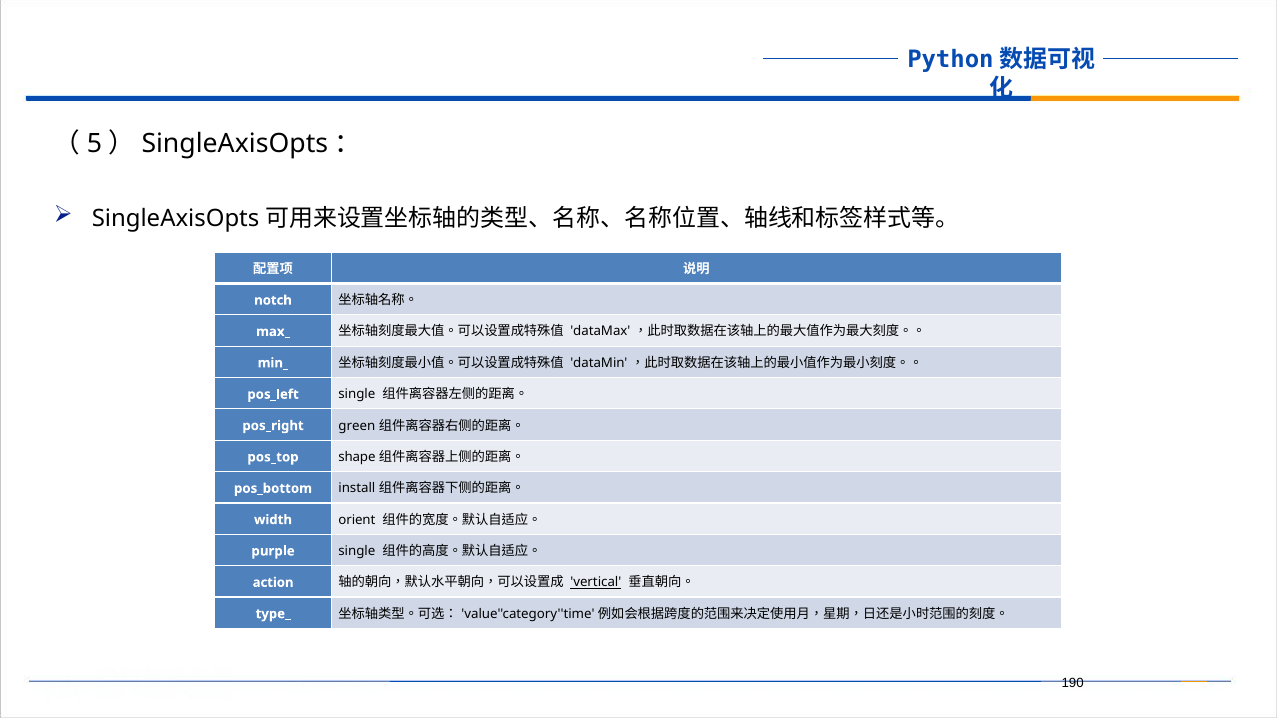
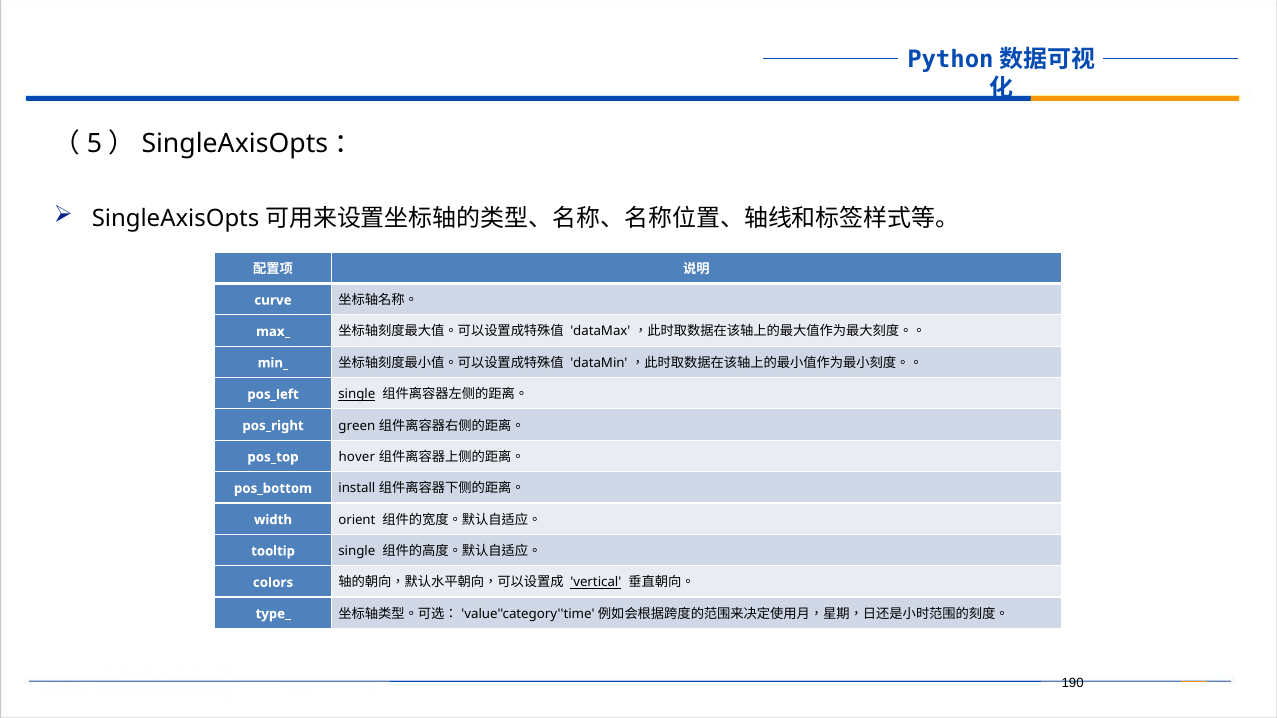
notch: notch -> curve
single at (357, 394) underline: none -> present
shape: shape -> hover
purple: purple -> tooltip
action: action -> colors
